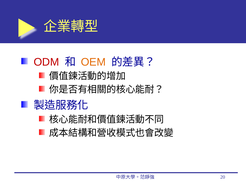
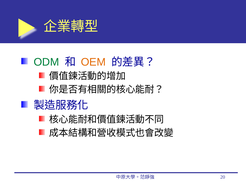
ODM colour: red -> green
